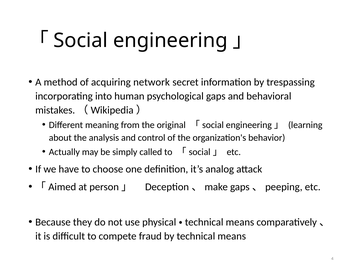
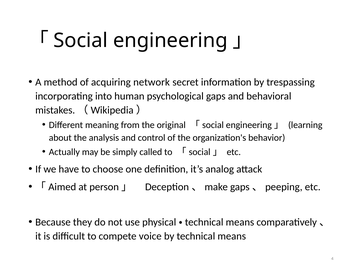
fraud: fraud -> voice
